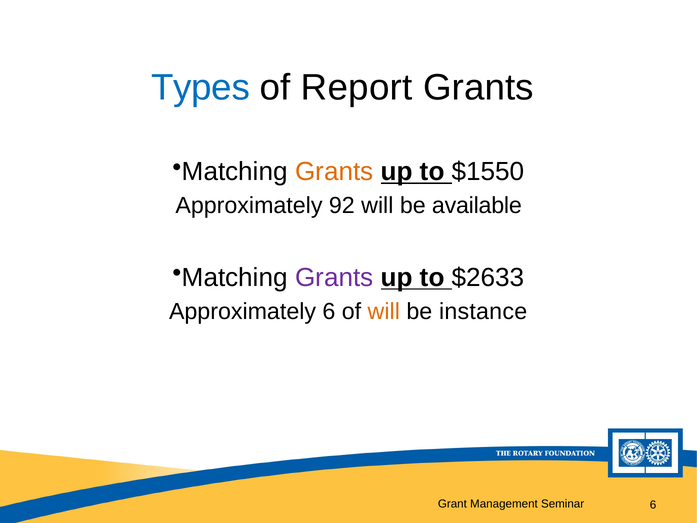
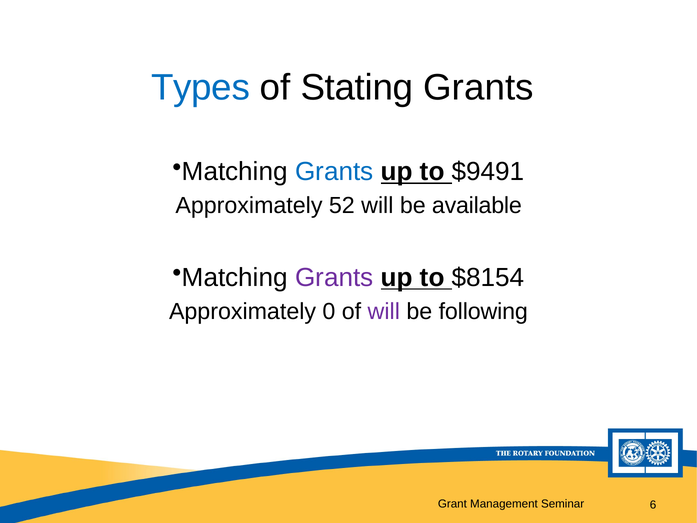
Report: Report -> Stating
Grants at (334, 172) colour: orange -> blue
$1550: $1550 -> $9491
92: 92 -> 52
$2633: $2633 -> $8154
Approximately 6: 6 -> 0
will at (384, 311) colour: orange -> purple
instance: instance -> following
